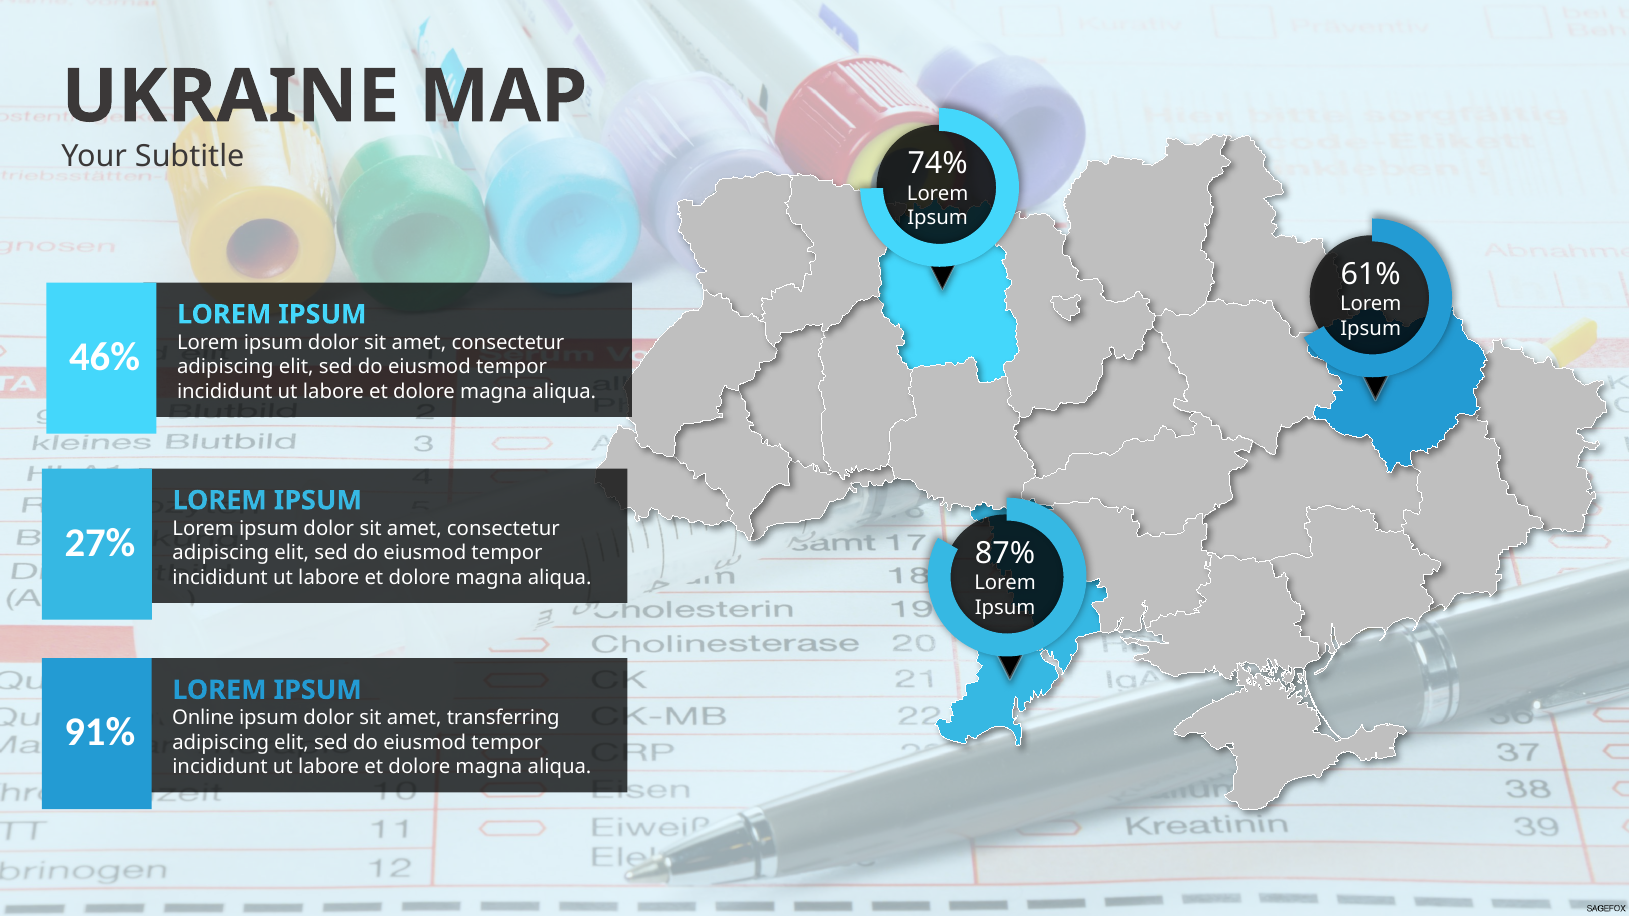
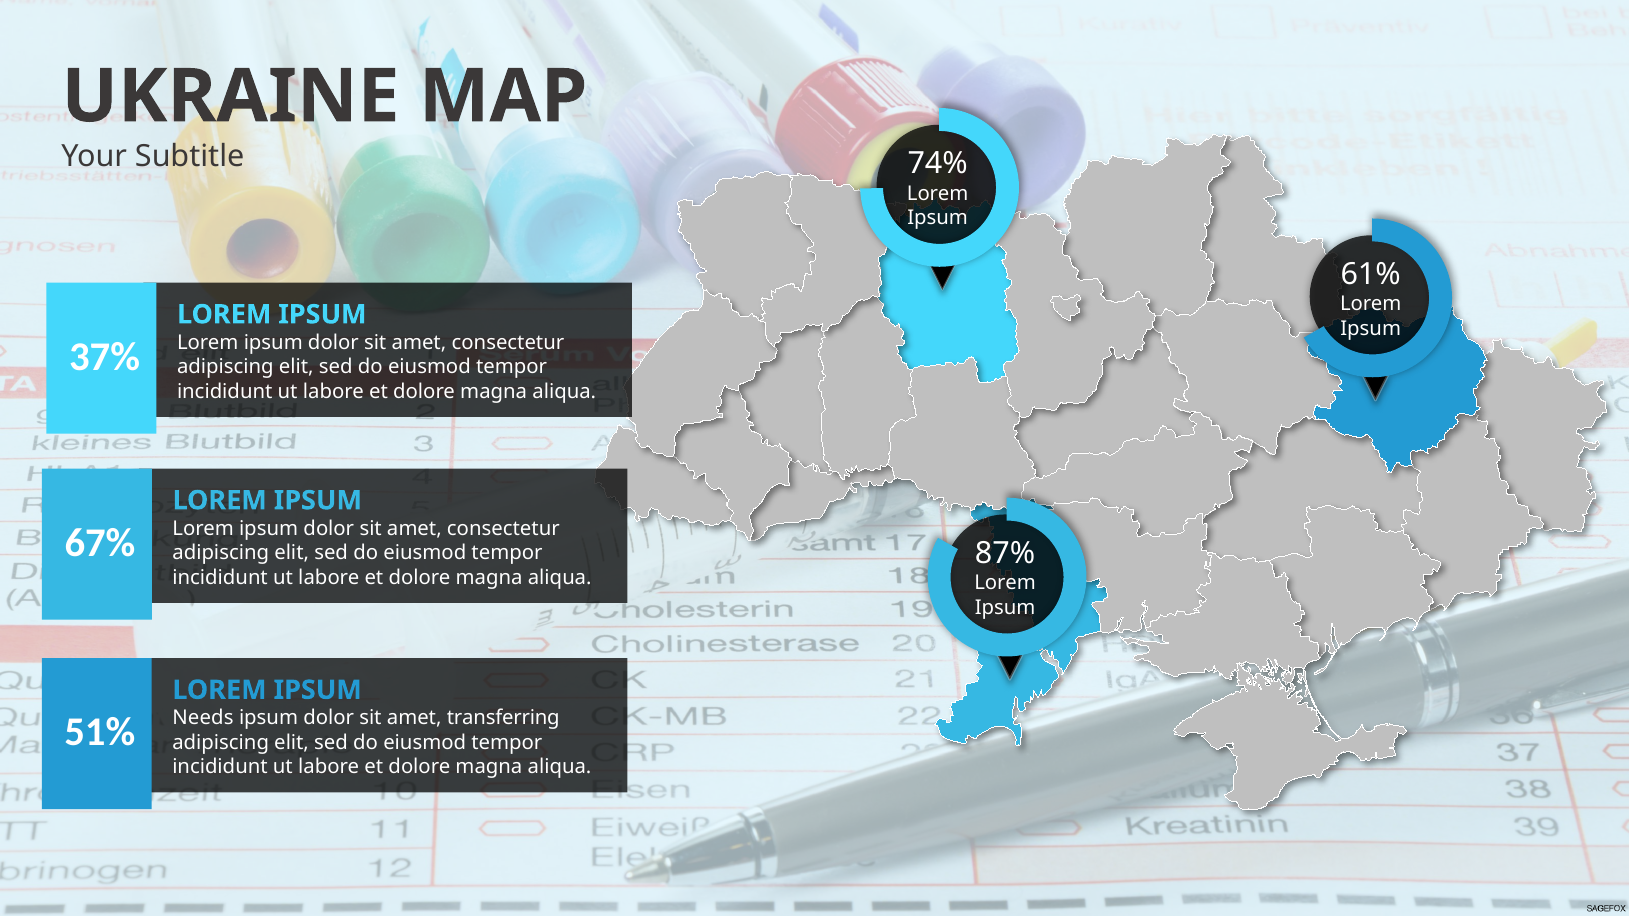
46%: 46% -> 37%
27%: 27% -> 67%
Online: Online -> Needs
91%: 91% -> 51%
